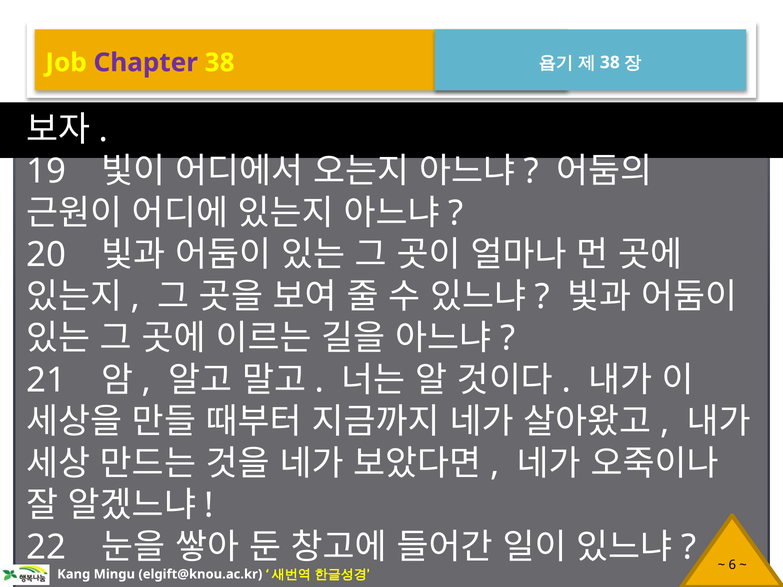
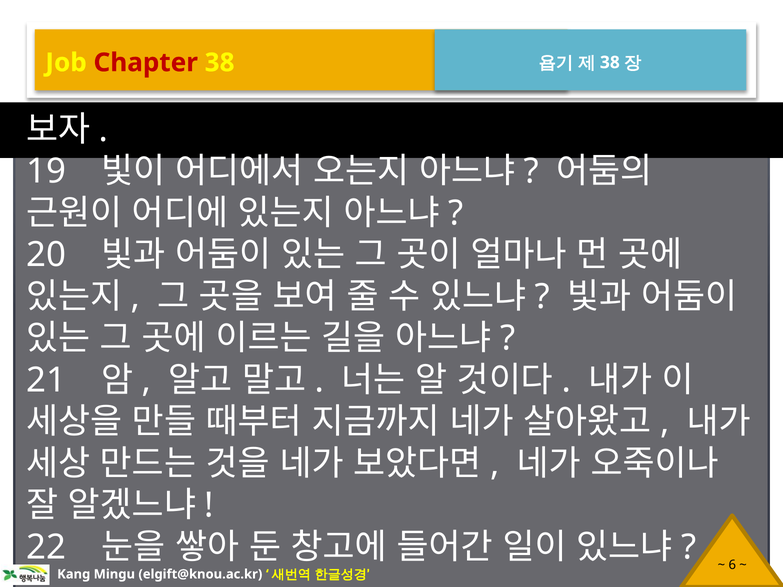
Chapter colour: purple -> red
